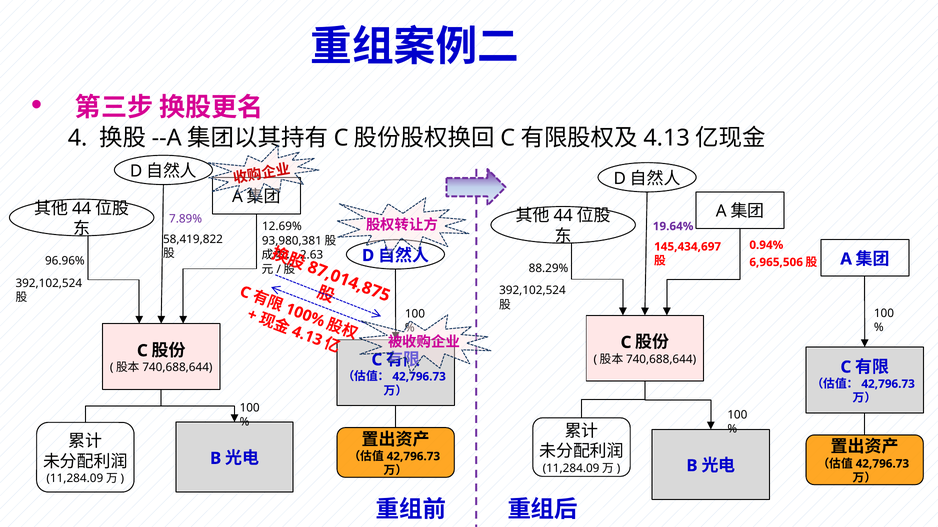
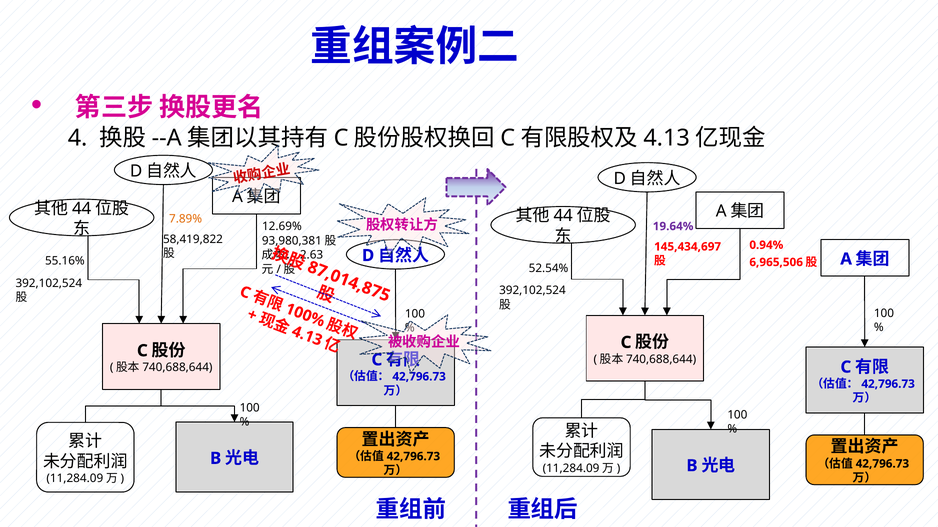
7.89% colour: purple -> orange
96.96%: 96.96% -> 55.16%
88.29%: 88.29% -> 52.54%
